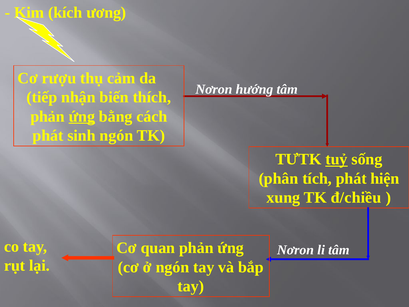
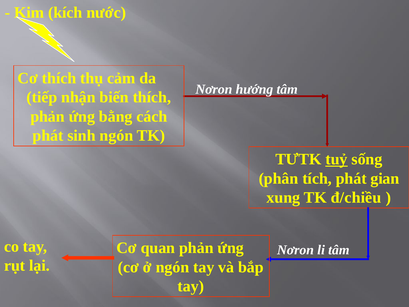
ương: ương -> nước
Cơ rượu: rượu -> thích
ứng at (82, 116) underline: present -> none
hiện: hiện -> gian
